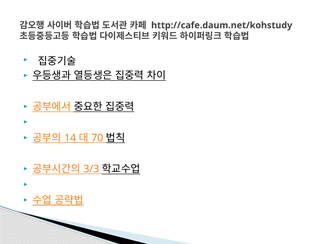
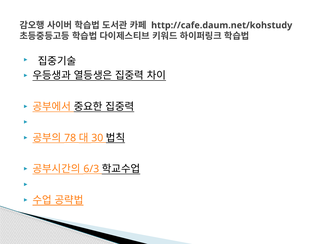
14: 14 -> 78
70: 70 -> 30
3/3: 3/3 -> 6/3
